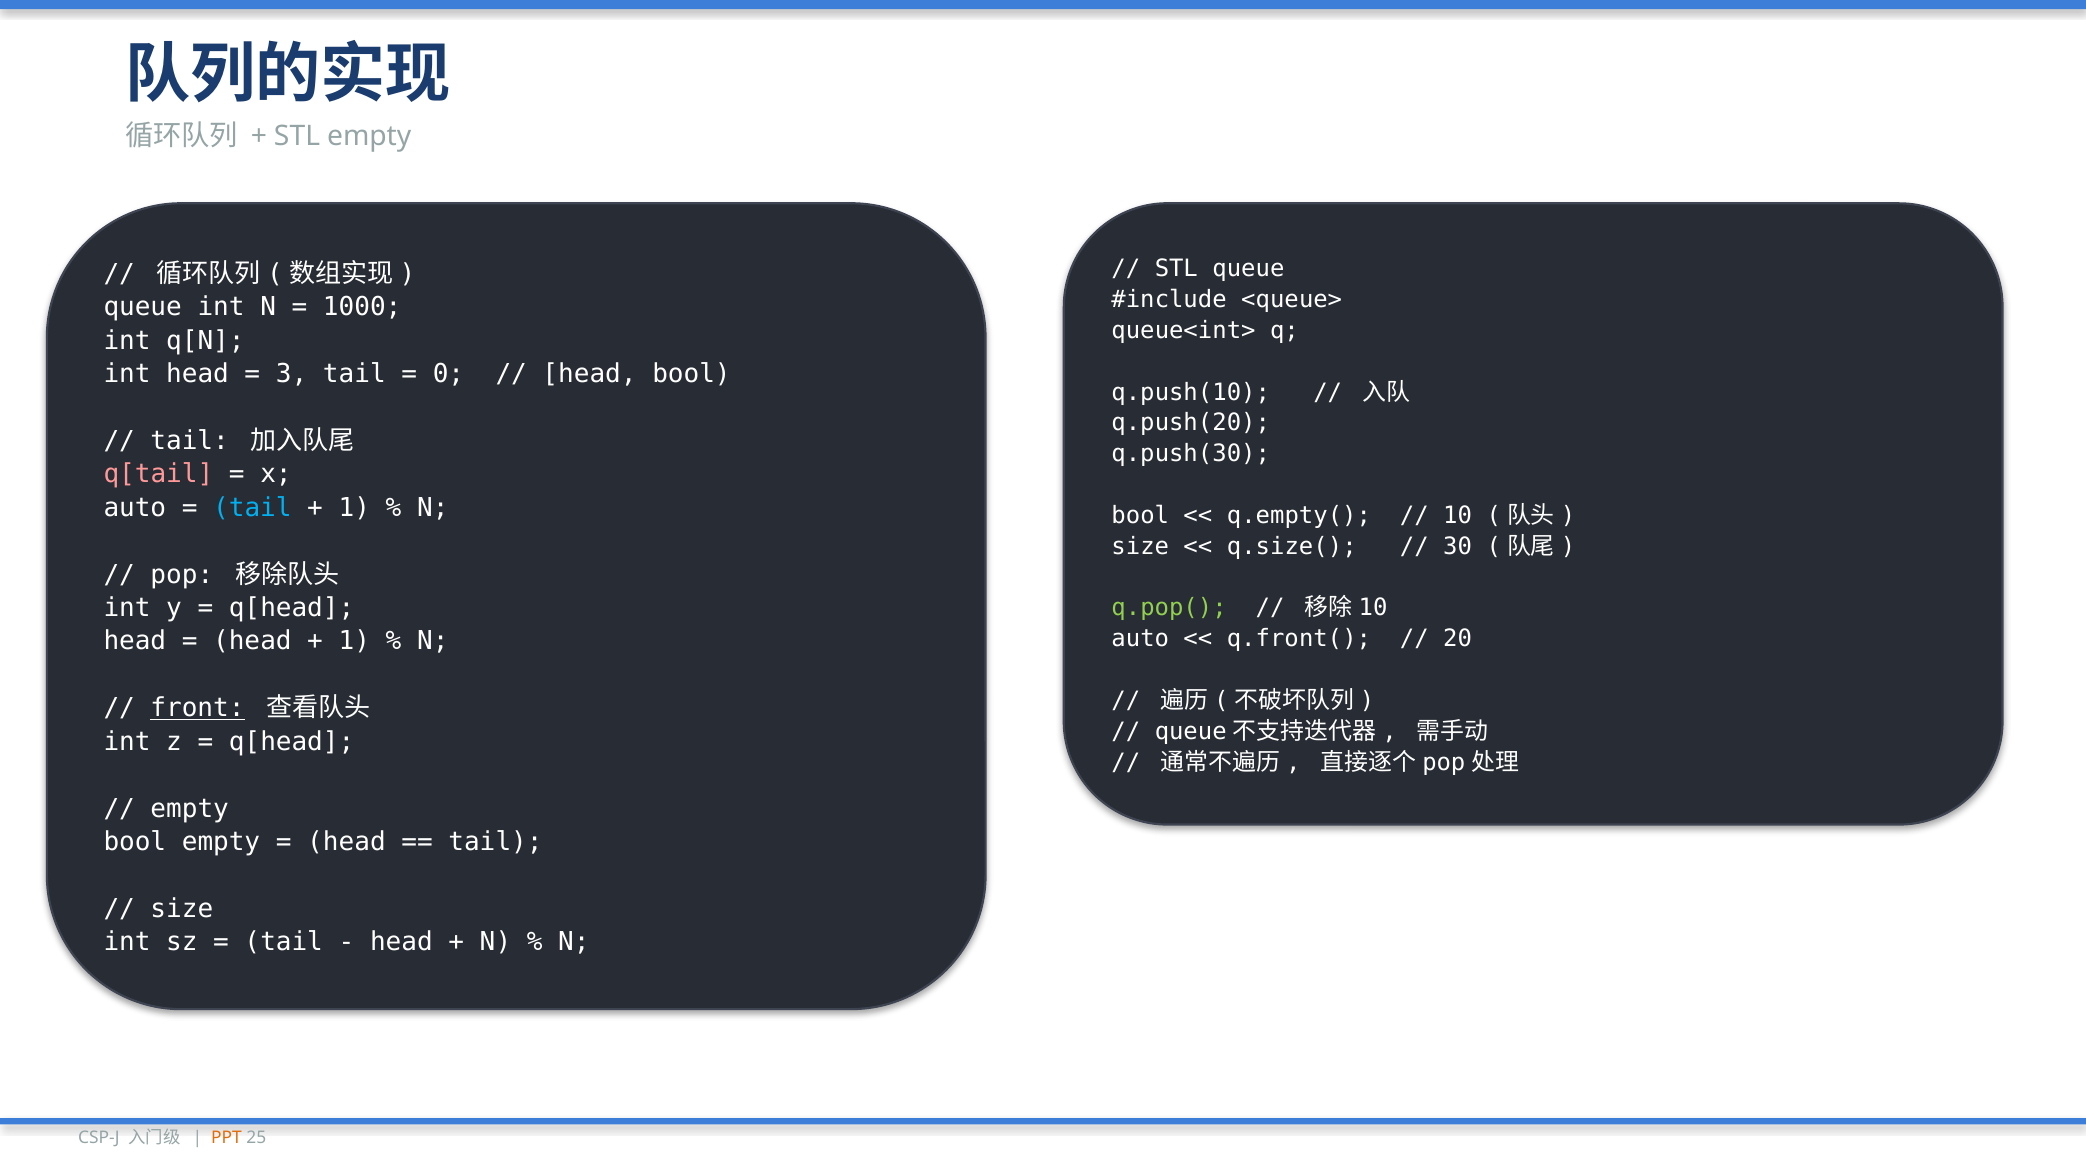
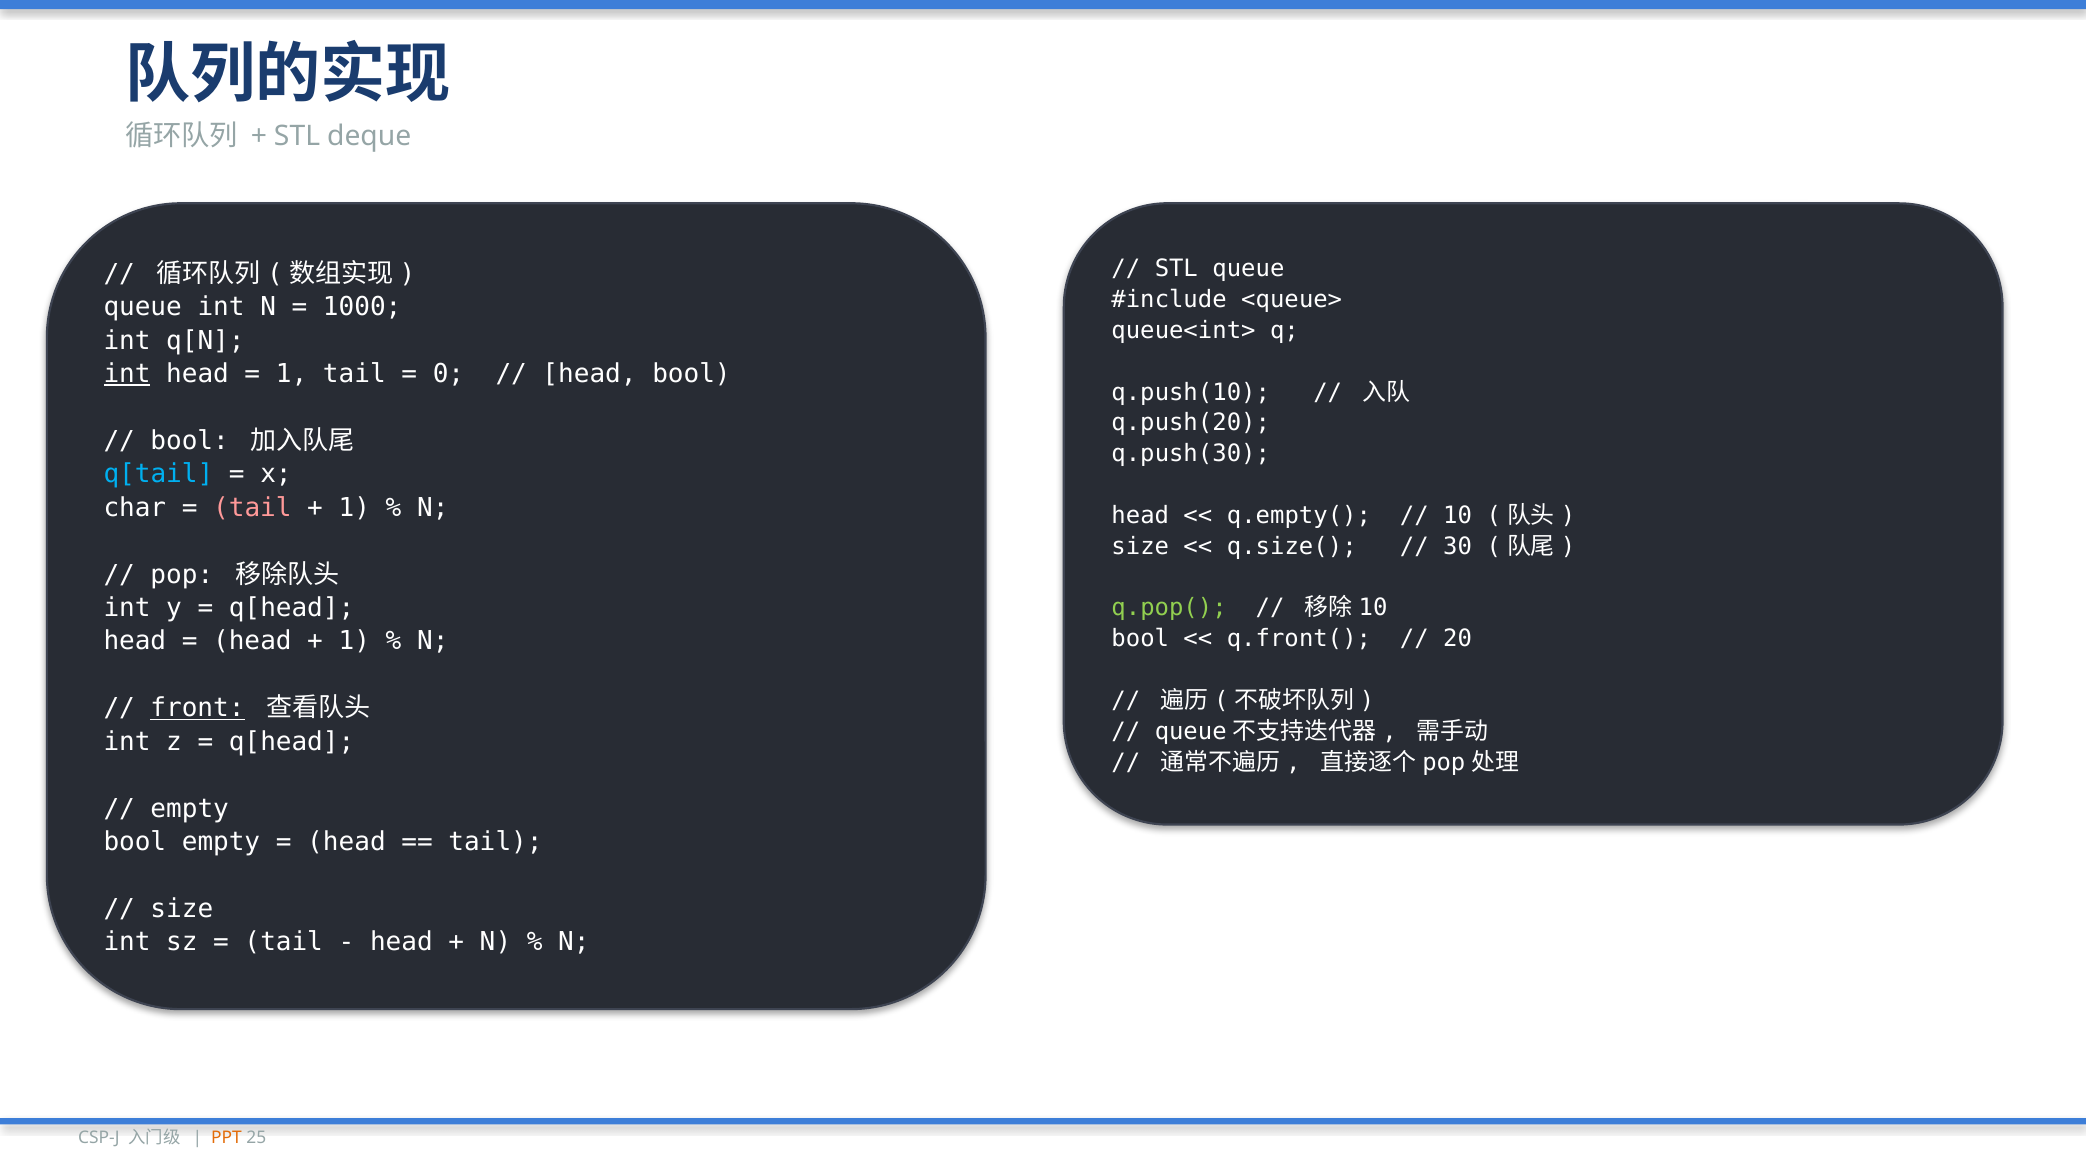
STL empty: empty -> deque
int at (127, 374) underline: none -> present
3 at (292, 374): 3 -> 1
tail at (190, 441): tail -> bool
q[tail colour: pink -> light blue
auto at (135, 508): auto -> char
tail at (252, 508) colour: light blue -> pink
bool at (1140, 516): bool -> head
auto at (1140, 639): auto -> bool
